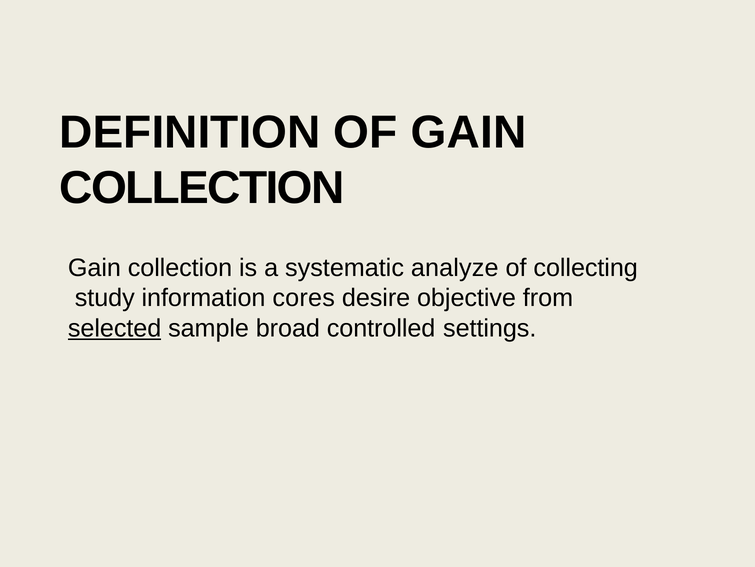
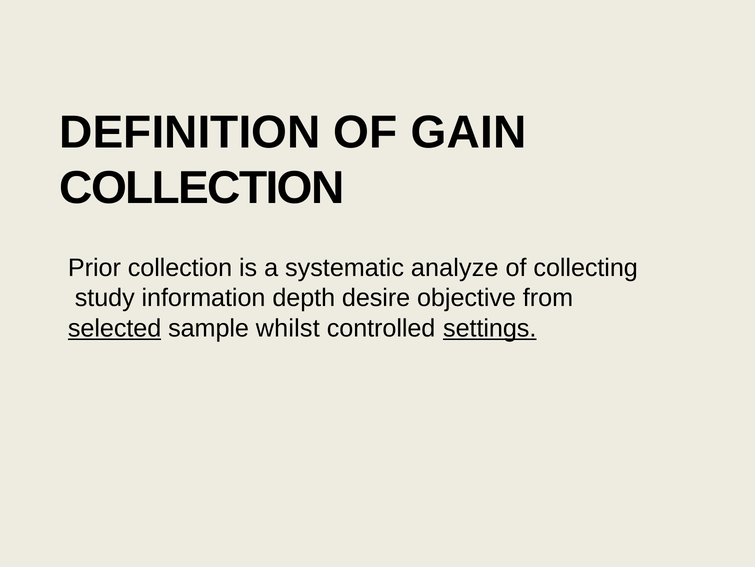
Gain at (94, 267): Gain -> Prior
cores: cores -> depth
broad: broad -> whilst
settings underline: none -> present
